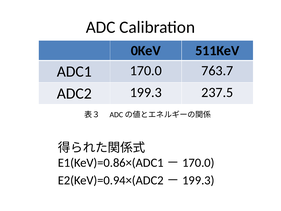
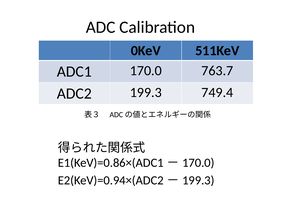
237.5: 237.5 -> 749.4
